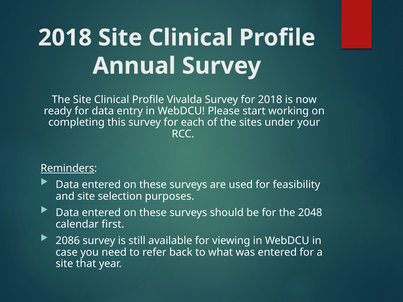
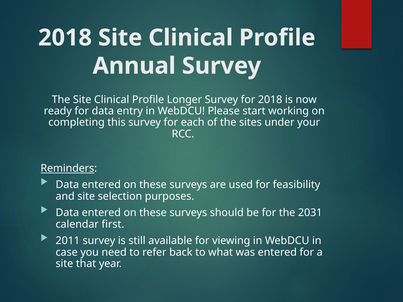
Vivalda: Vivalda -> Longer
2048: 2048 -> 2031
2086: 2086 -> 2011
